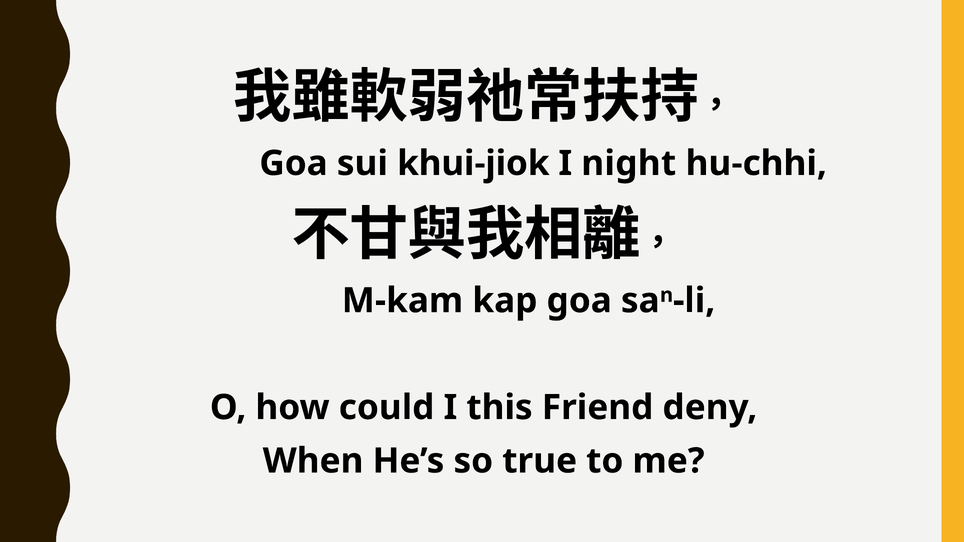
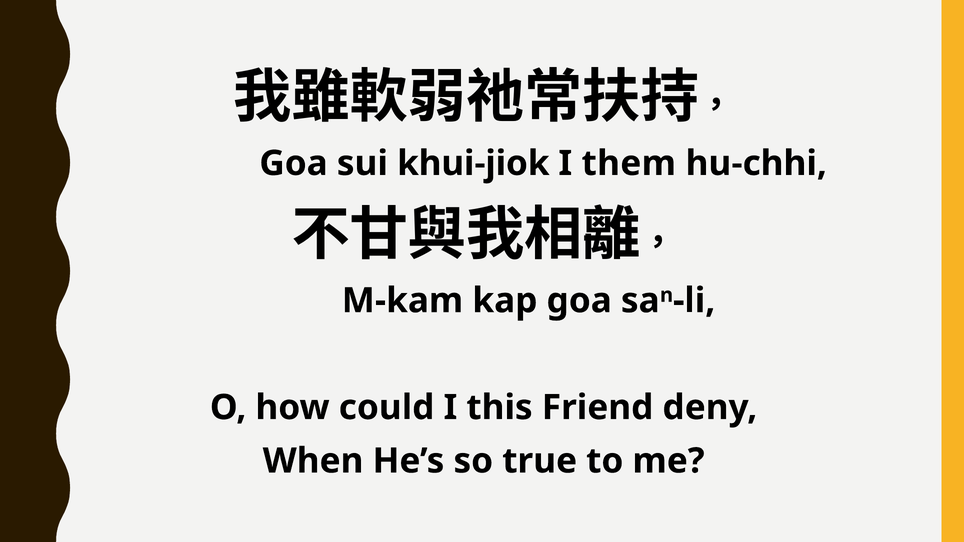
night: night -> them
